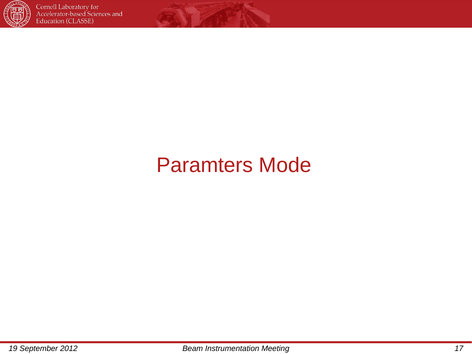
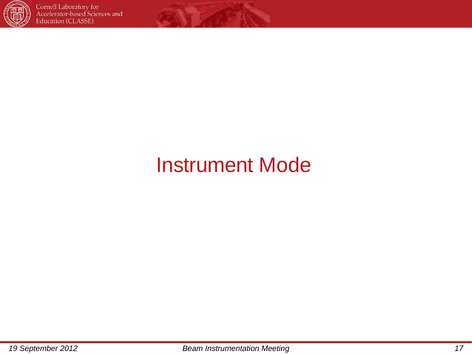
Paramters: Paramters -> Instrument
